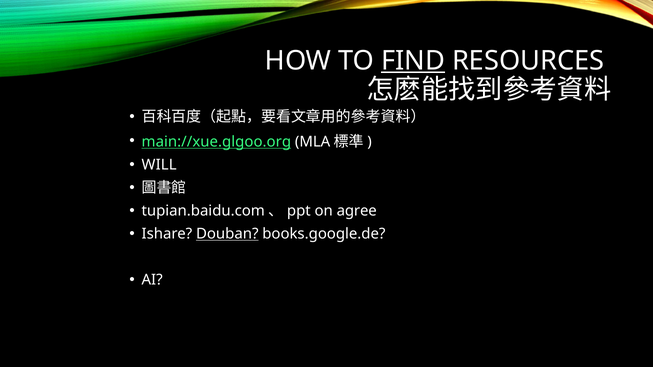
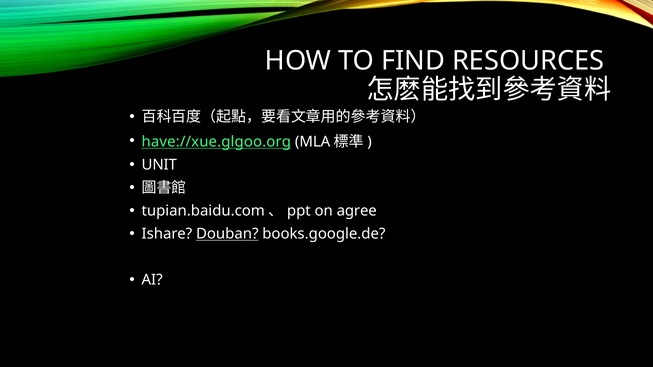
FIND underline: present -> none
main://xue.glgoo.org: main://xue.glgoo.org -> have://xue.glgoo.org
WILL: WILL -> UNIT
